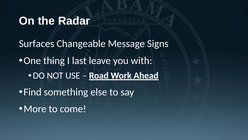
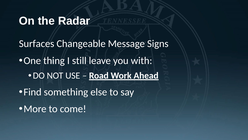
last: last -> still
